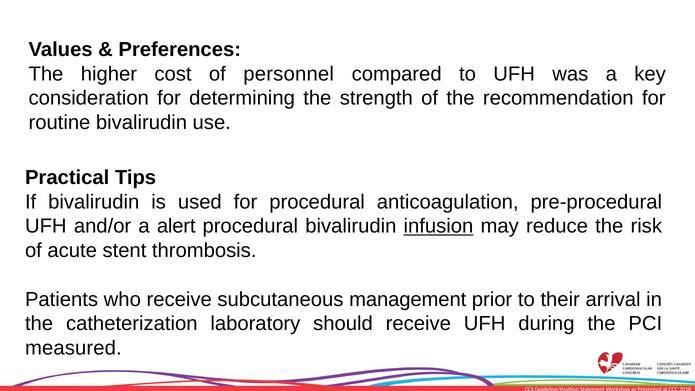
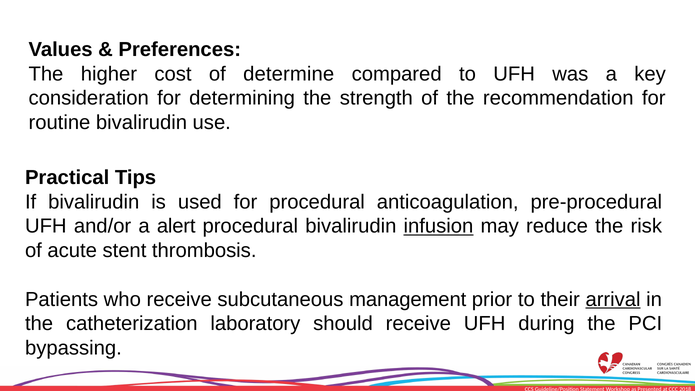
personnel: personnel -> determine
arrival underline: none -> present
measured: measured -> bypassing
